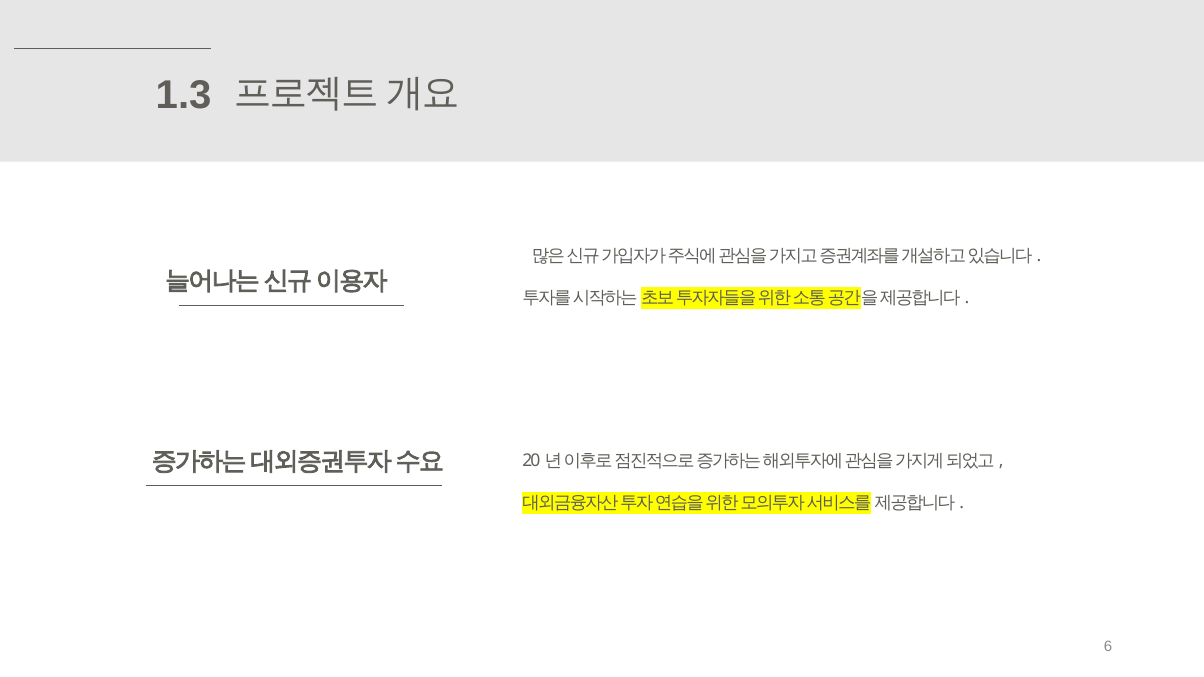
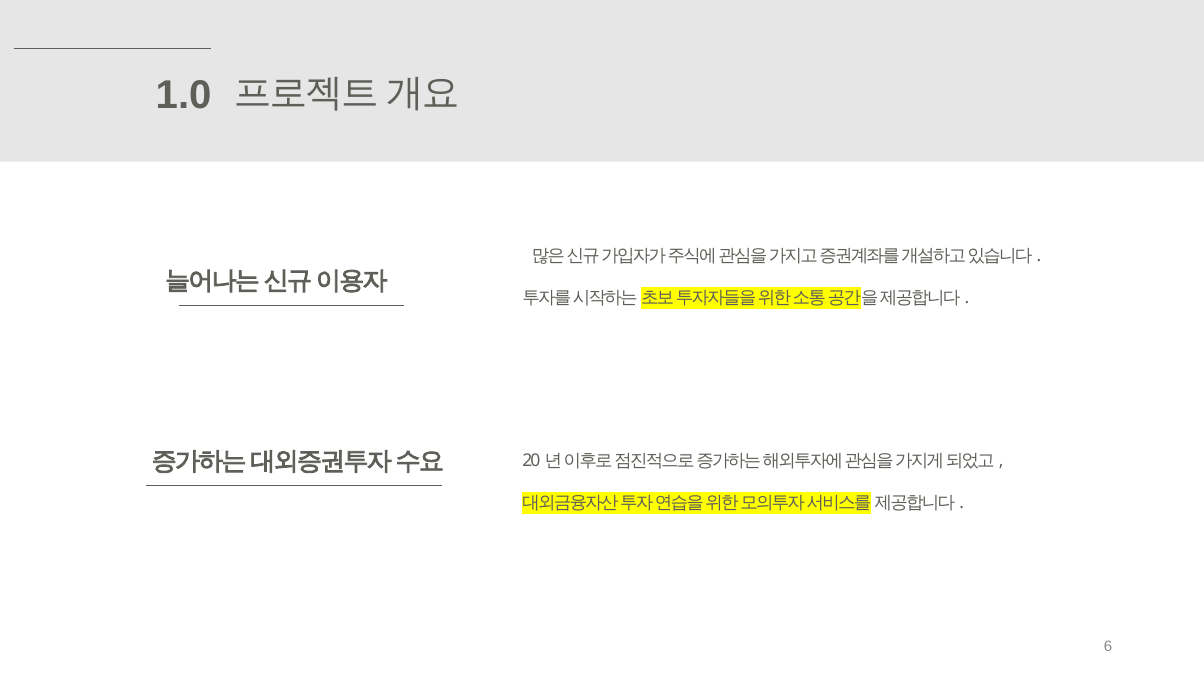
1.3: 1.3 -> 1.0
